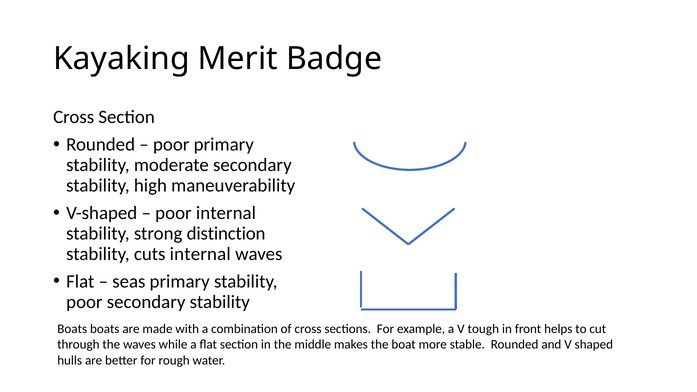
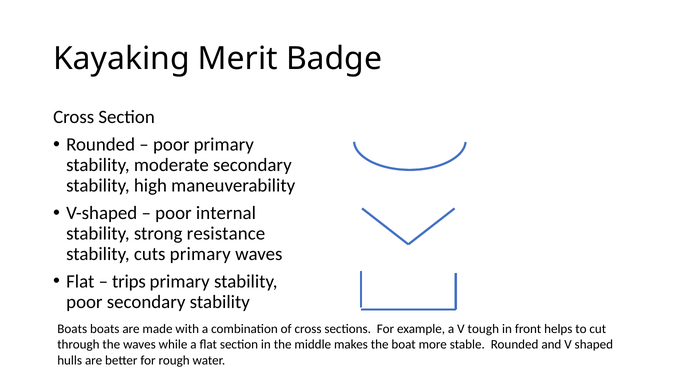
distinction: distinction -> resistance
cuts internal: internal -> primary
seas: seas -> trips
